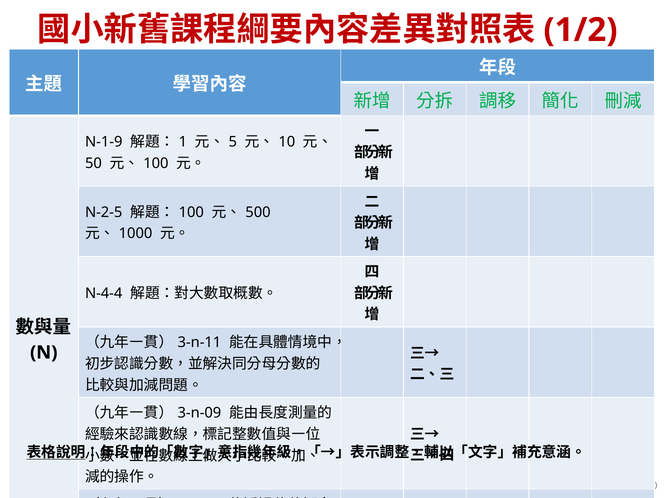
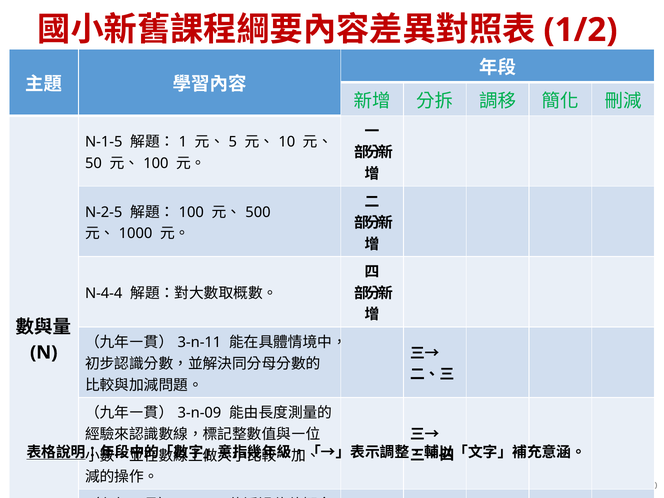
N-1-9: N-1-9 -> N-1-5
